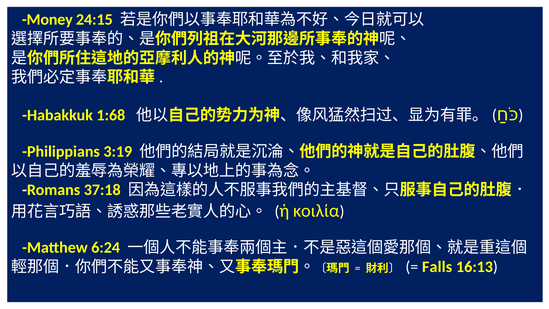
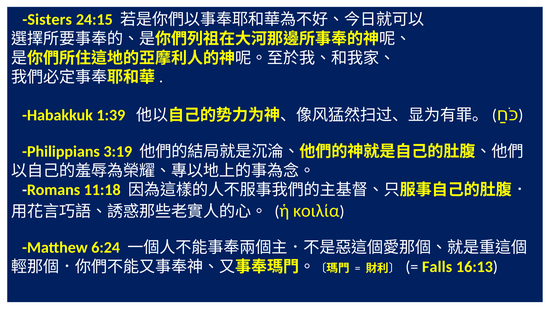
Money: Money -> Sisters
1:68: 1:68 -> 1:39
37:18: 37:18 -> 11:18
